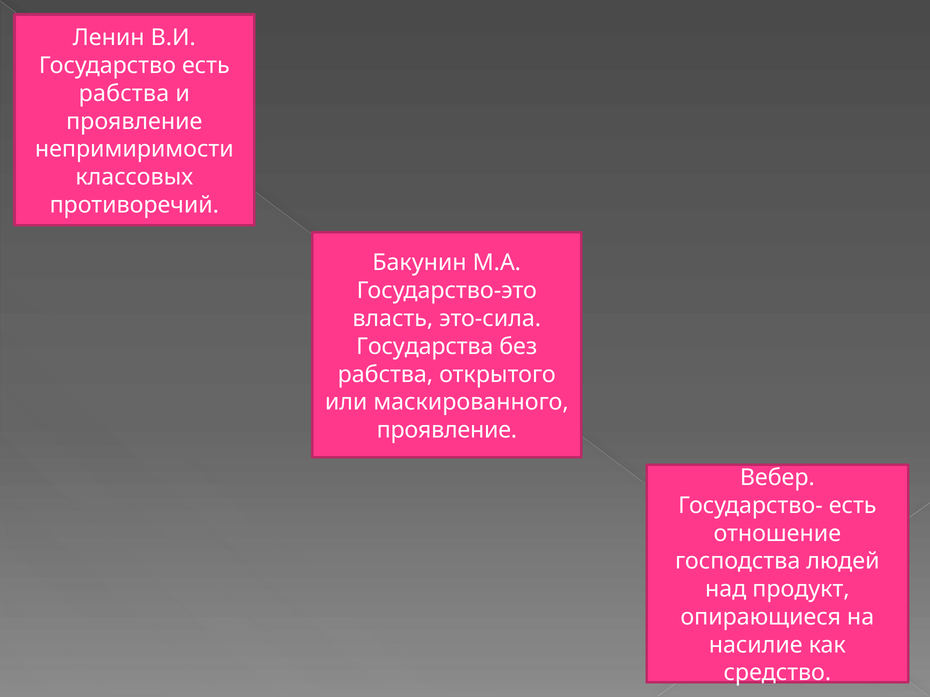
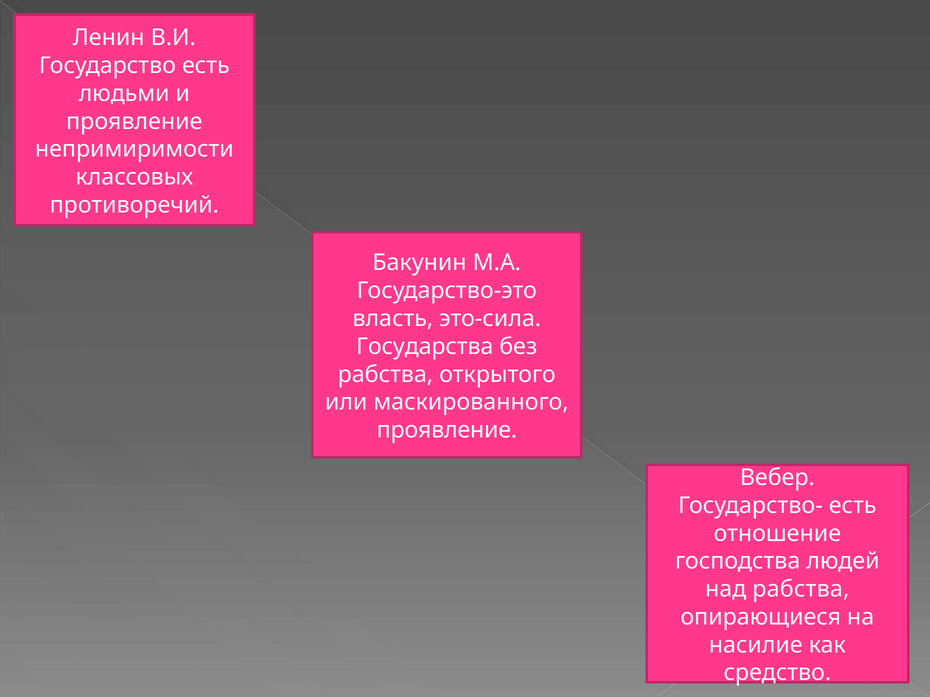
рабства at (124, 94): рабства -> людьми
над продукт: продукт -> рабства
